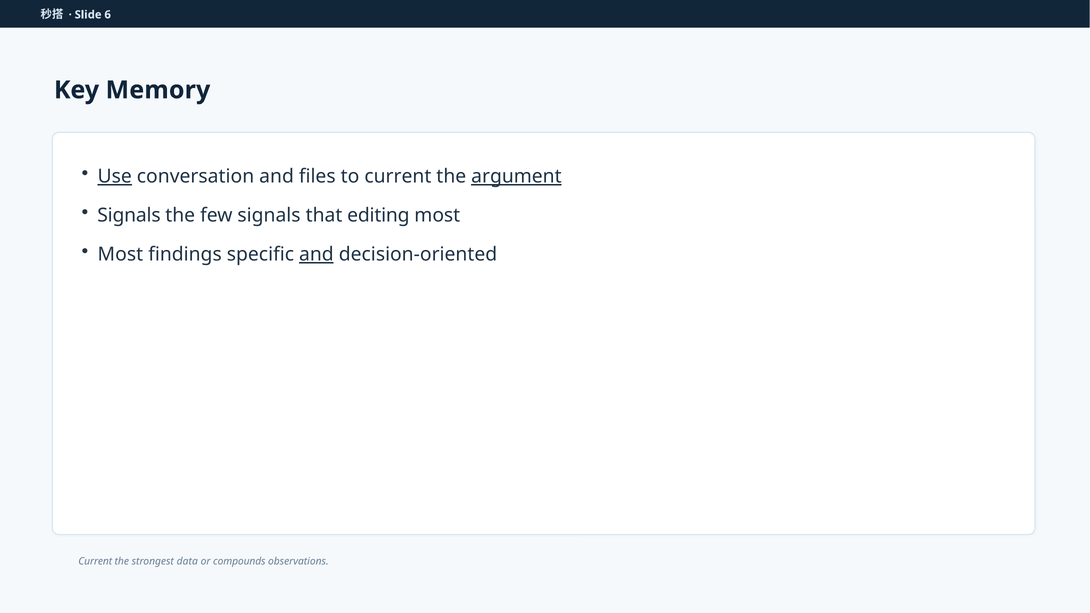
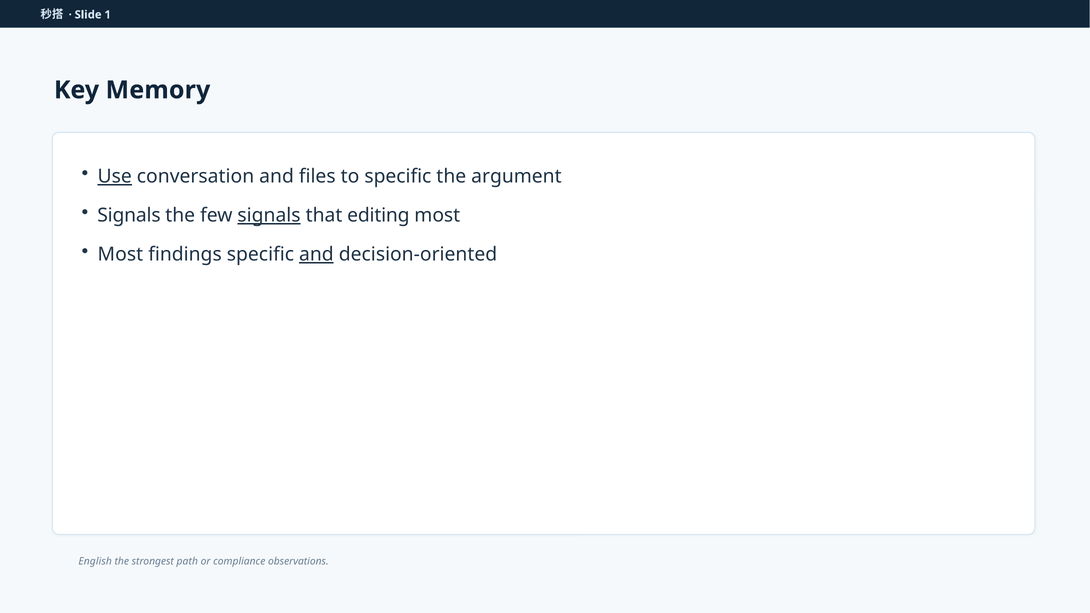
6: 6 -> 1
to current: current -> specific
argument underline: present -> none
signals at (269, 215) underline: none -> present
Current at (95, 561): Current -> English
data: data -> path
compounds: compounds -> compliance
